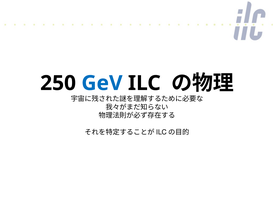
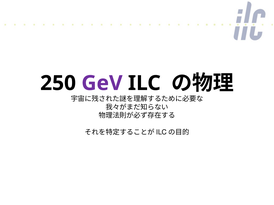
GeV colour: blue -> purple
